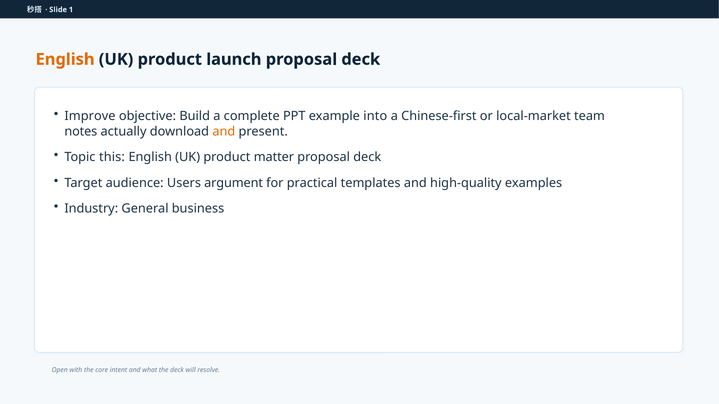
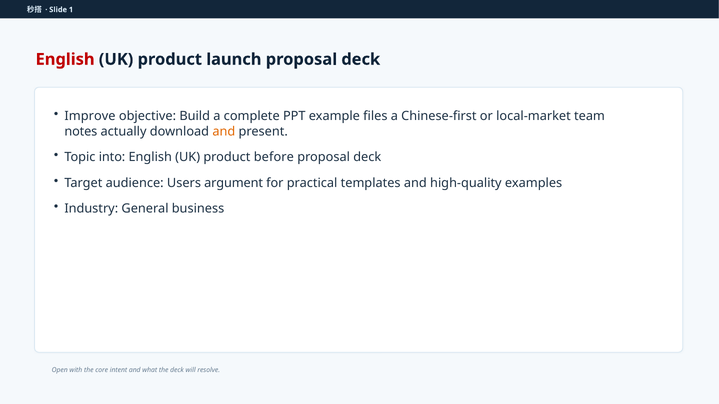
English at (65, 59) colour: orange -> red
into: into -> files
this: this -> into
matter: matter -> before
